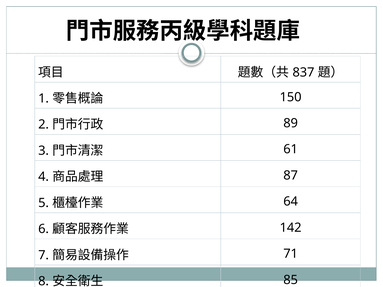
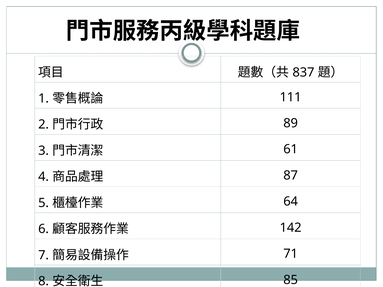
150: 150 -> 111
